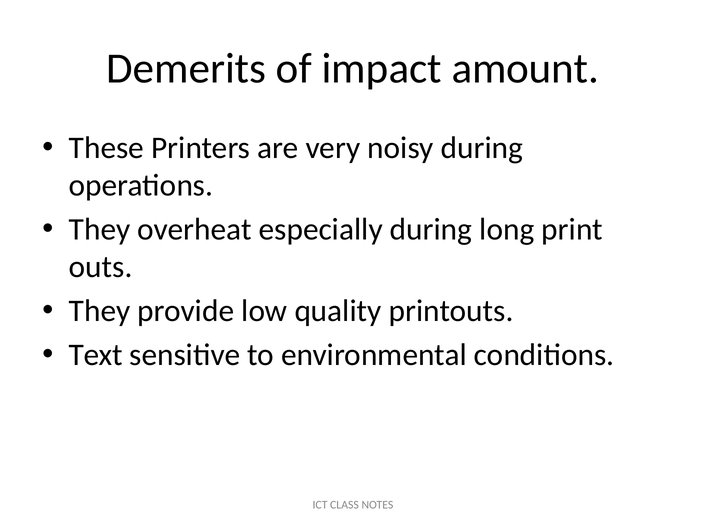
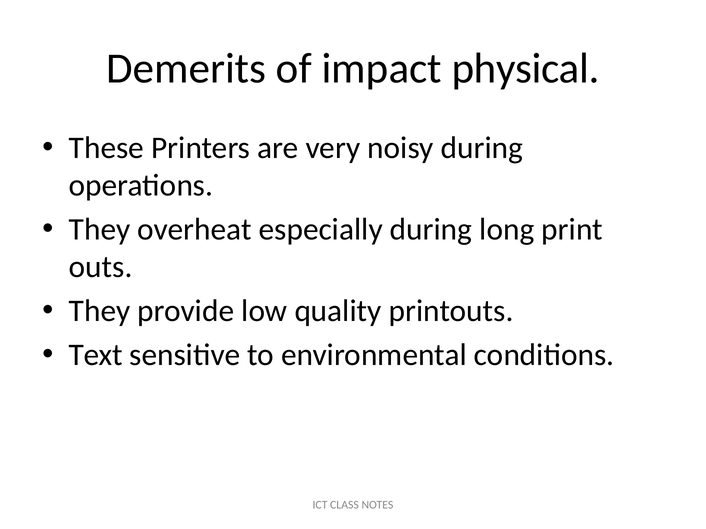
amount: amount -> physical
